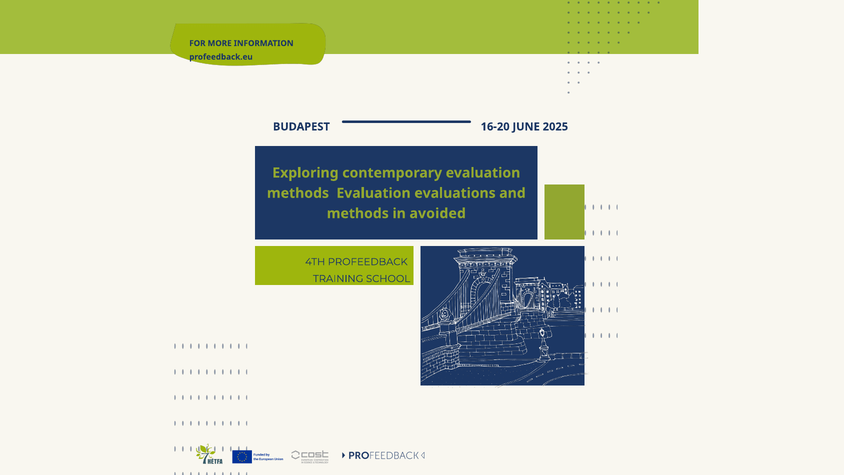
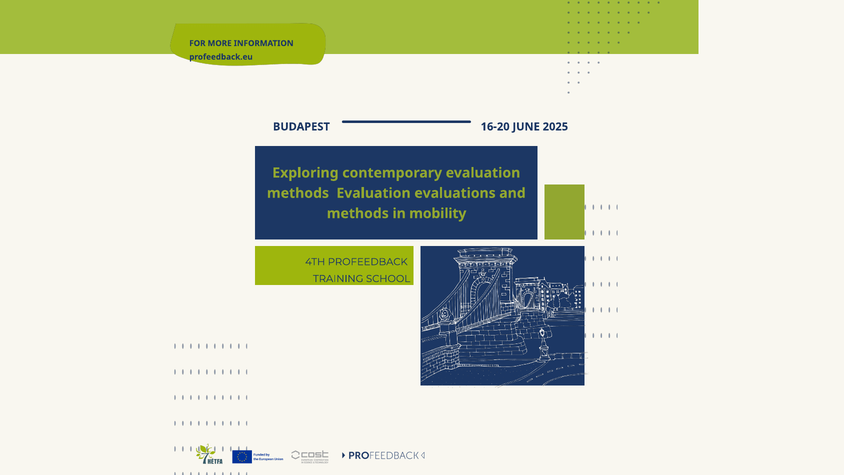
avoided: avoided -> mobility
